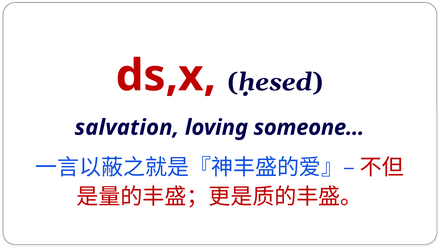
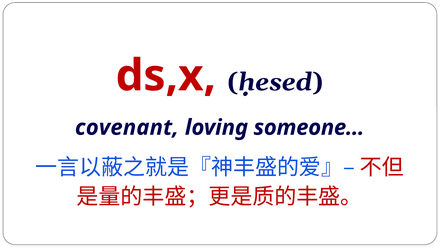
salvation: salvation -> covenant
